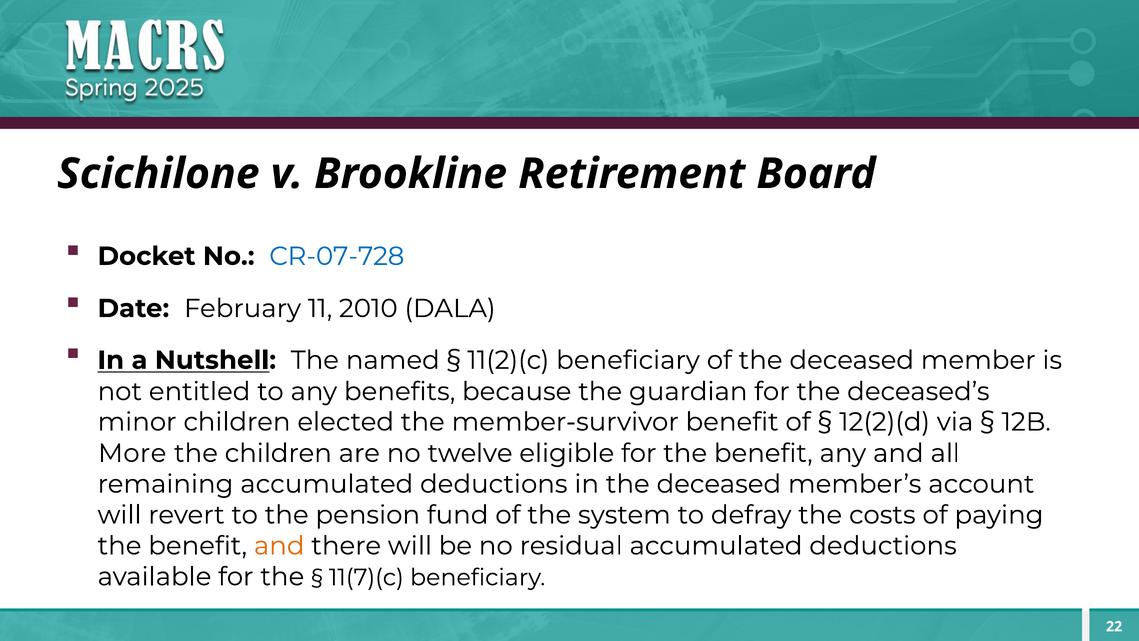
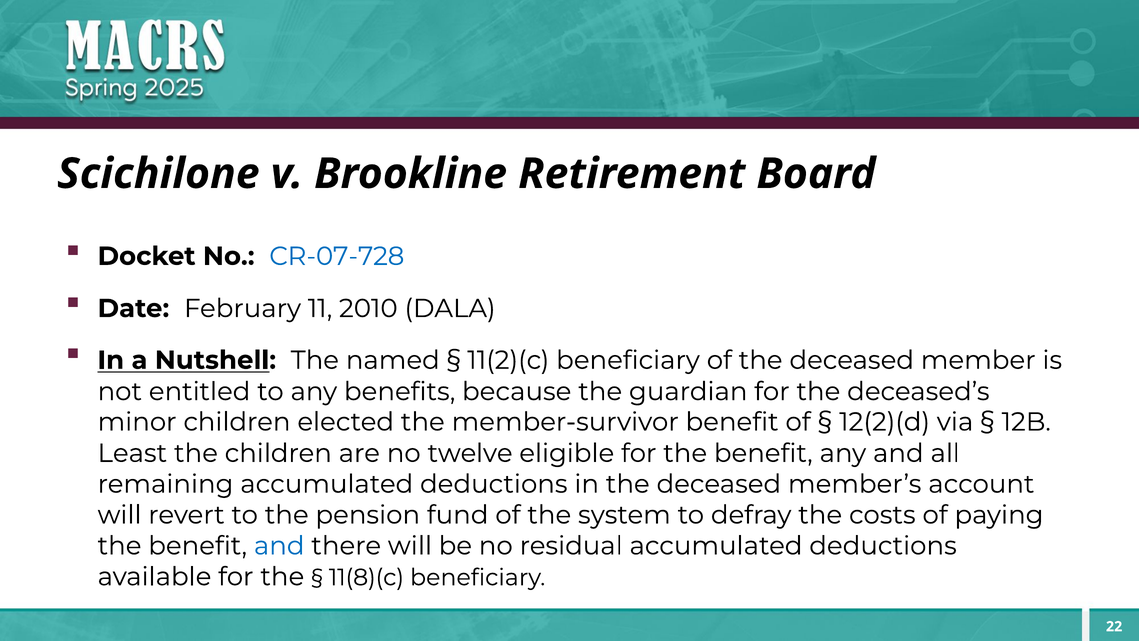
More: More -> Least
and at (279, 546) colour: orange -> blue
11(7)(c: 11(7)(c -> 11(8)(c
